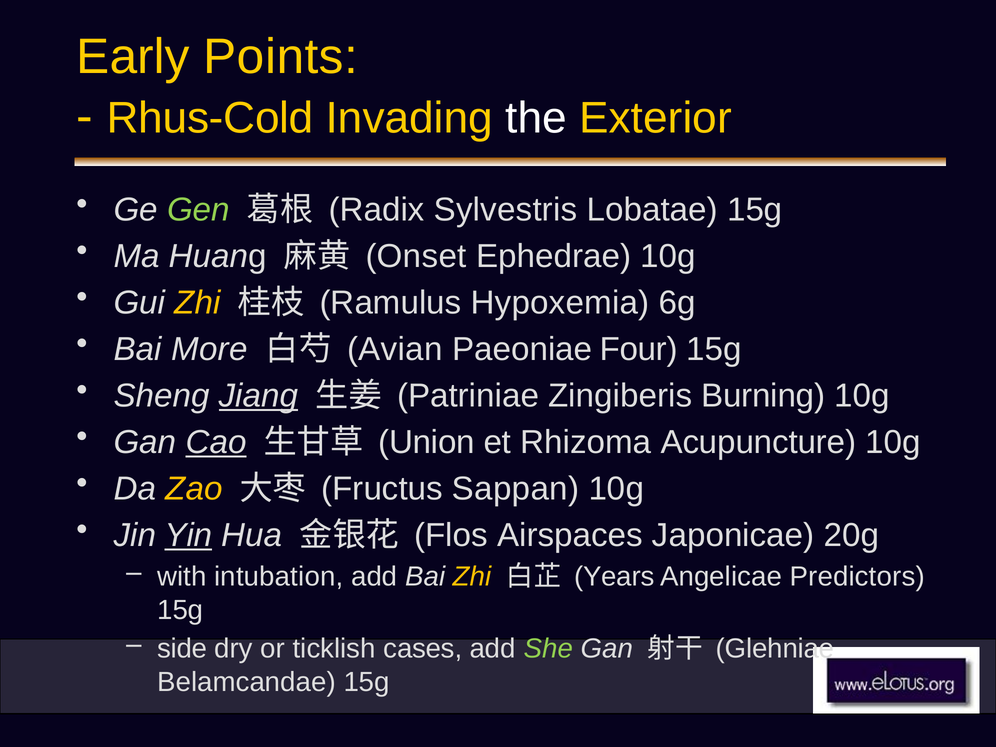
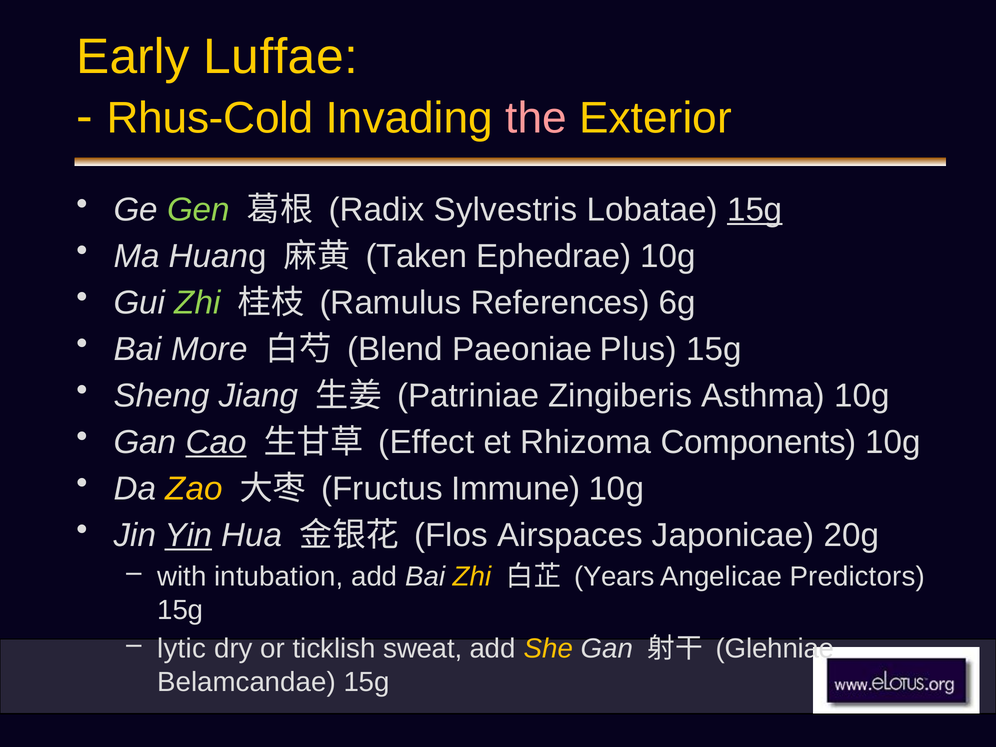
Points: Points -> Luffae
the colour: white -> pink
15g at (755, 210) underline: none -> present
Onset: Onset -> Taken
Zhi at (198, 303) colour: yellow -> light green
Hypoxemia: Hypoxemia -> References
Avian: Avian -> Blend
Four: Four -> Plus
Jiang underline: present -> none
Burning: Burning -> Asthma
Union: Union -> Effect
Acupuncture: Acupuncture -> Components
Sappan: Sappan -> Immune
side: side -> lytic
cases: cases -> sweat
She colour: light green -> yellow
